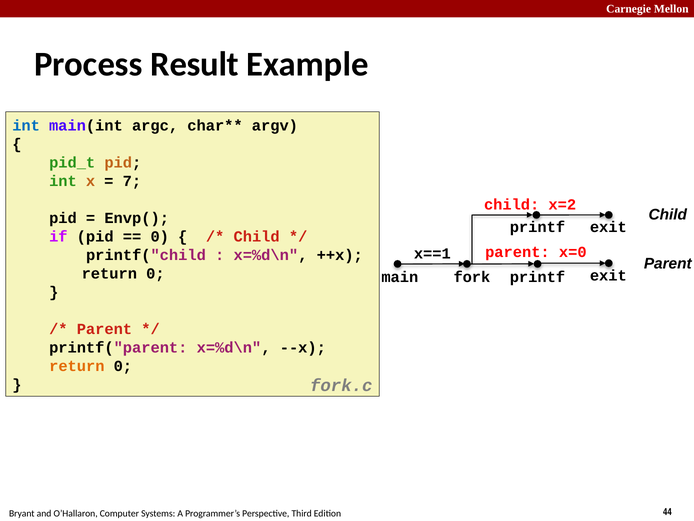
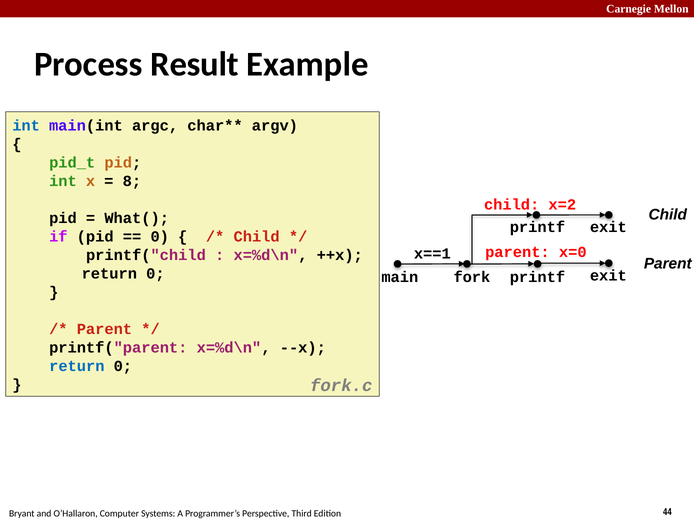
7: 7 -> 8
Envp(: Envp( -> What(
return at (77, 366) colour: orange -> blue
